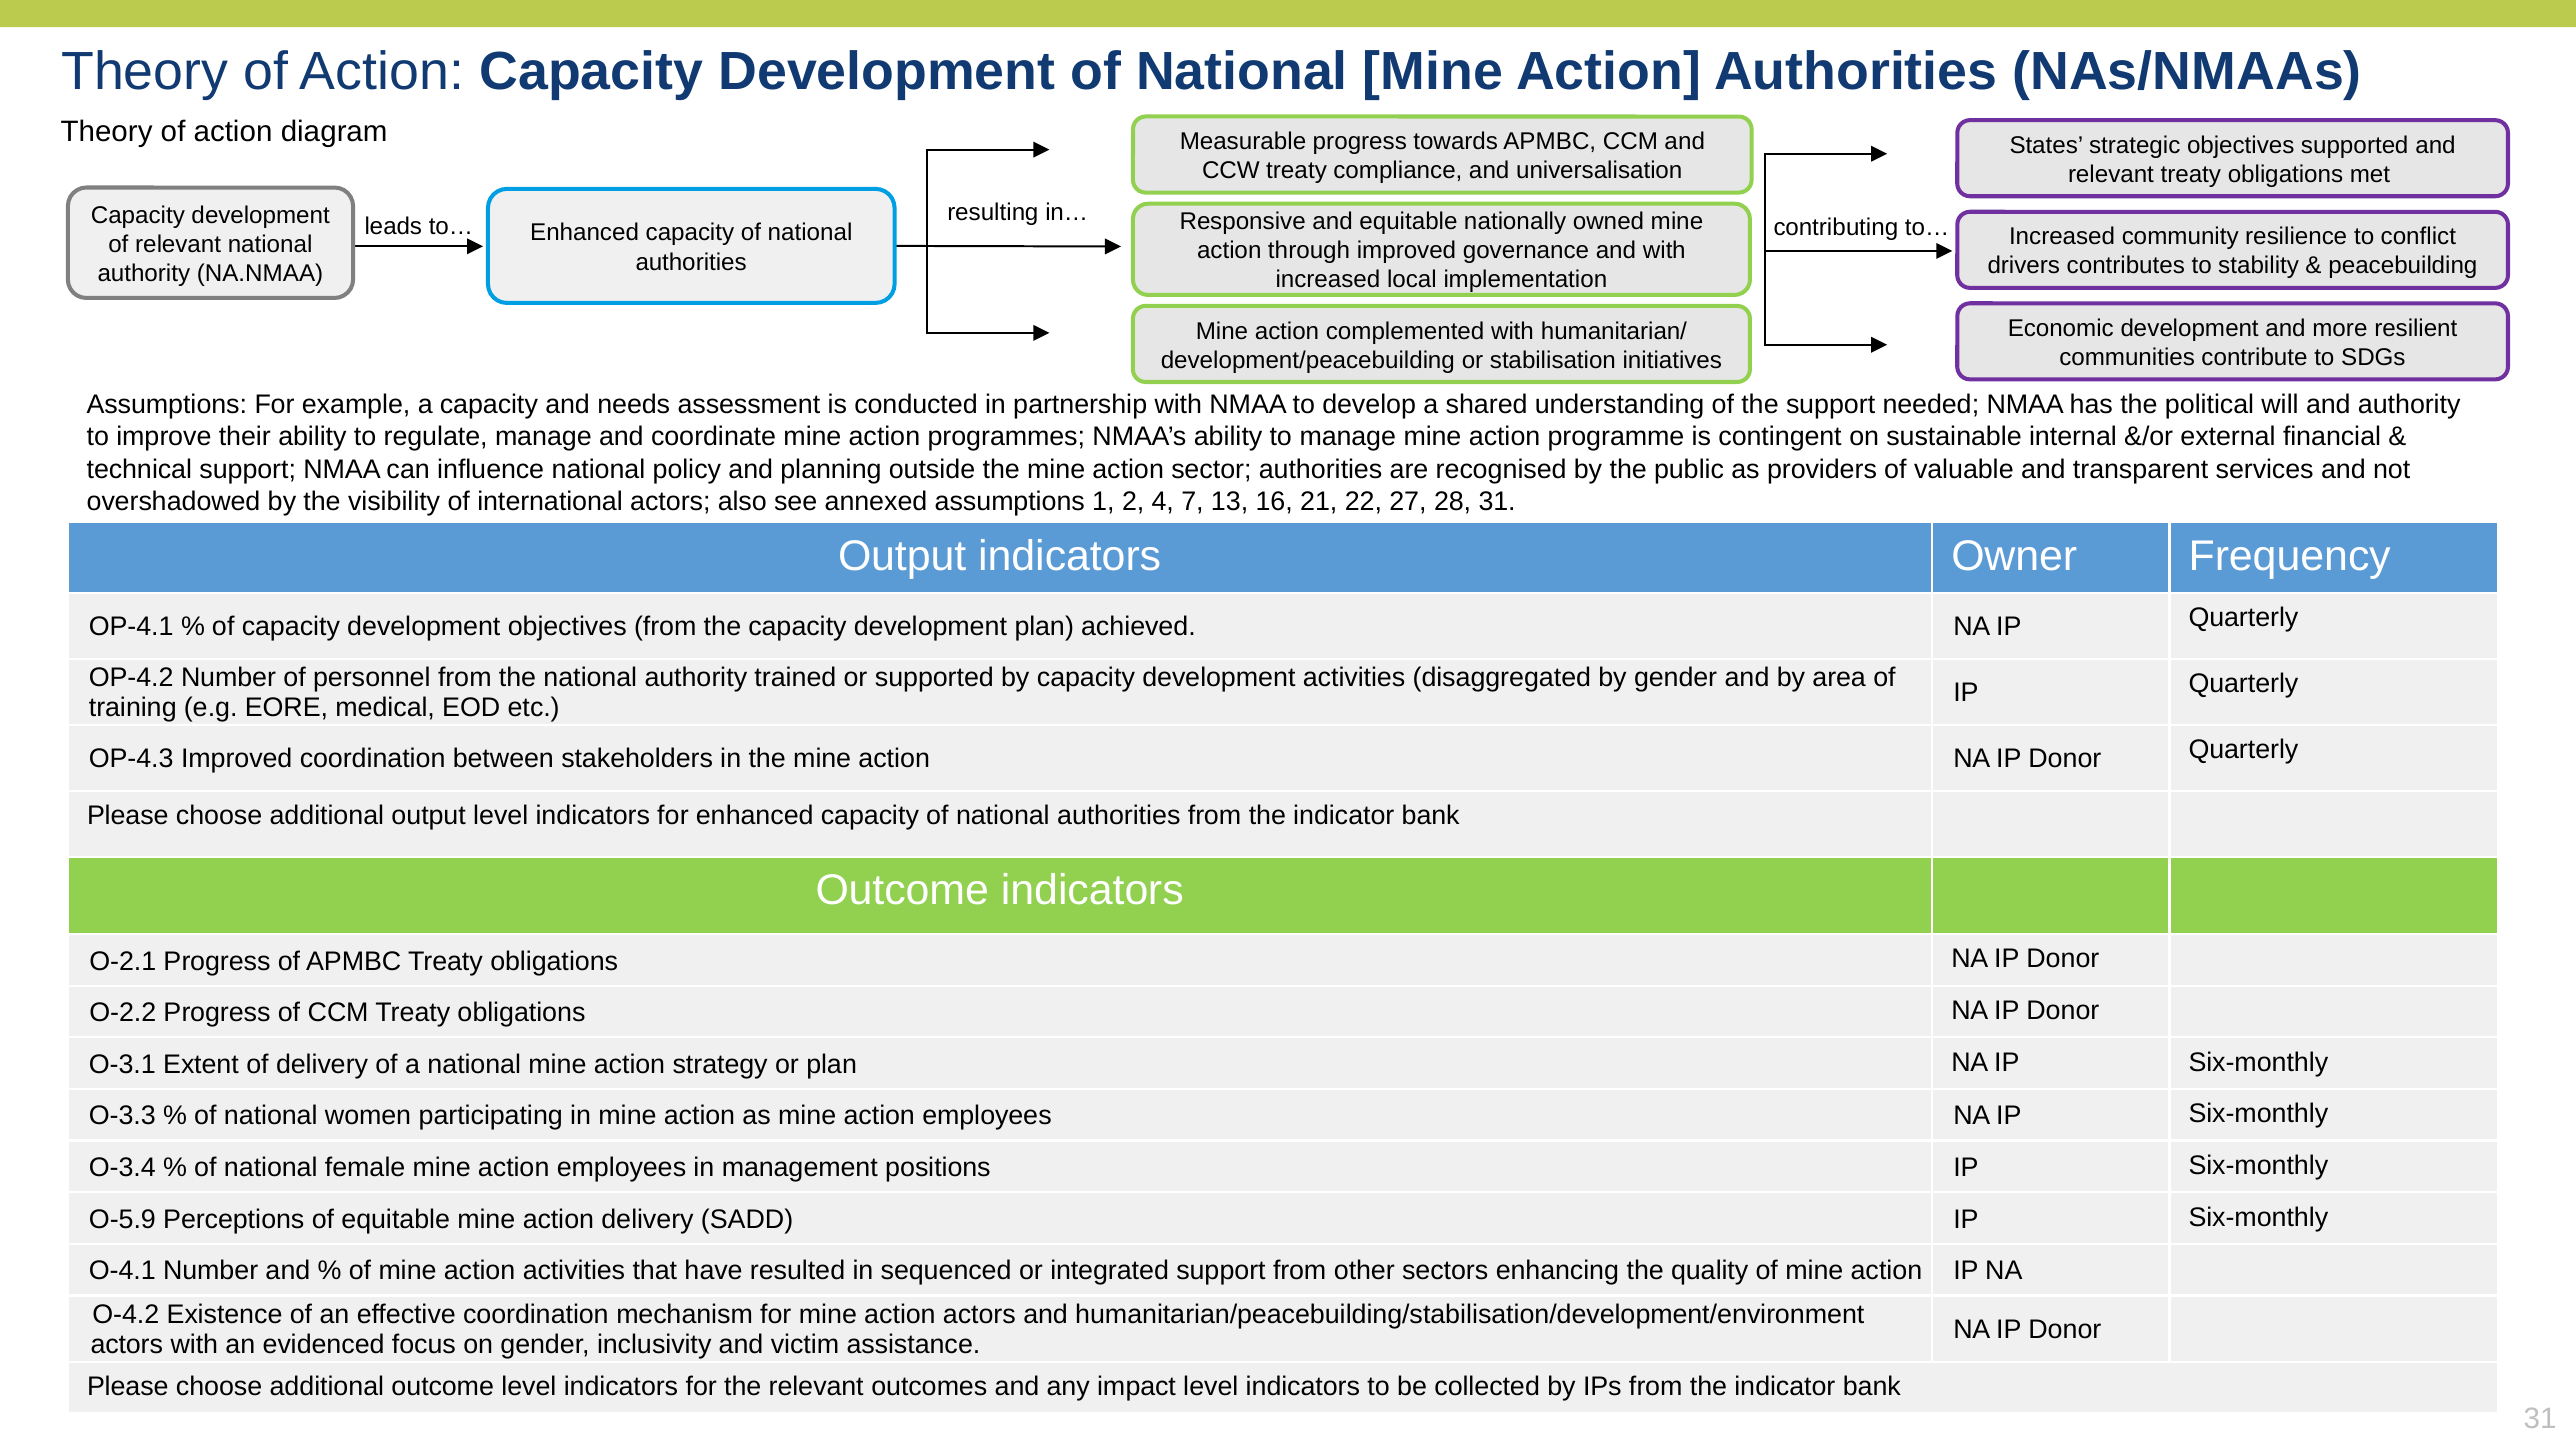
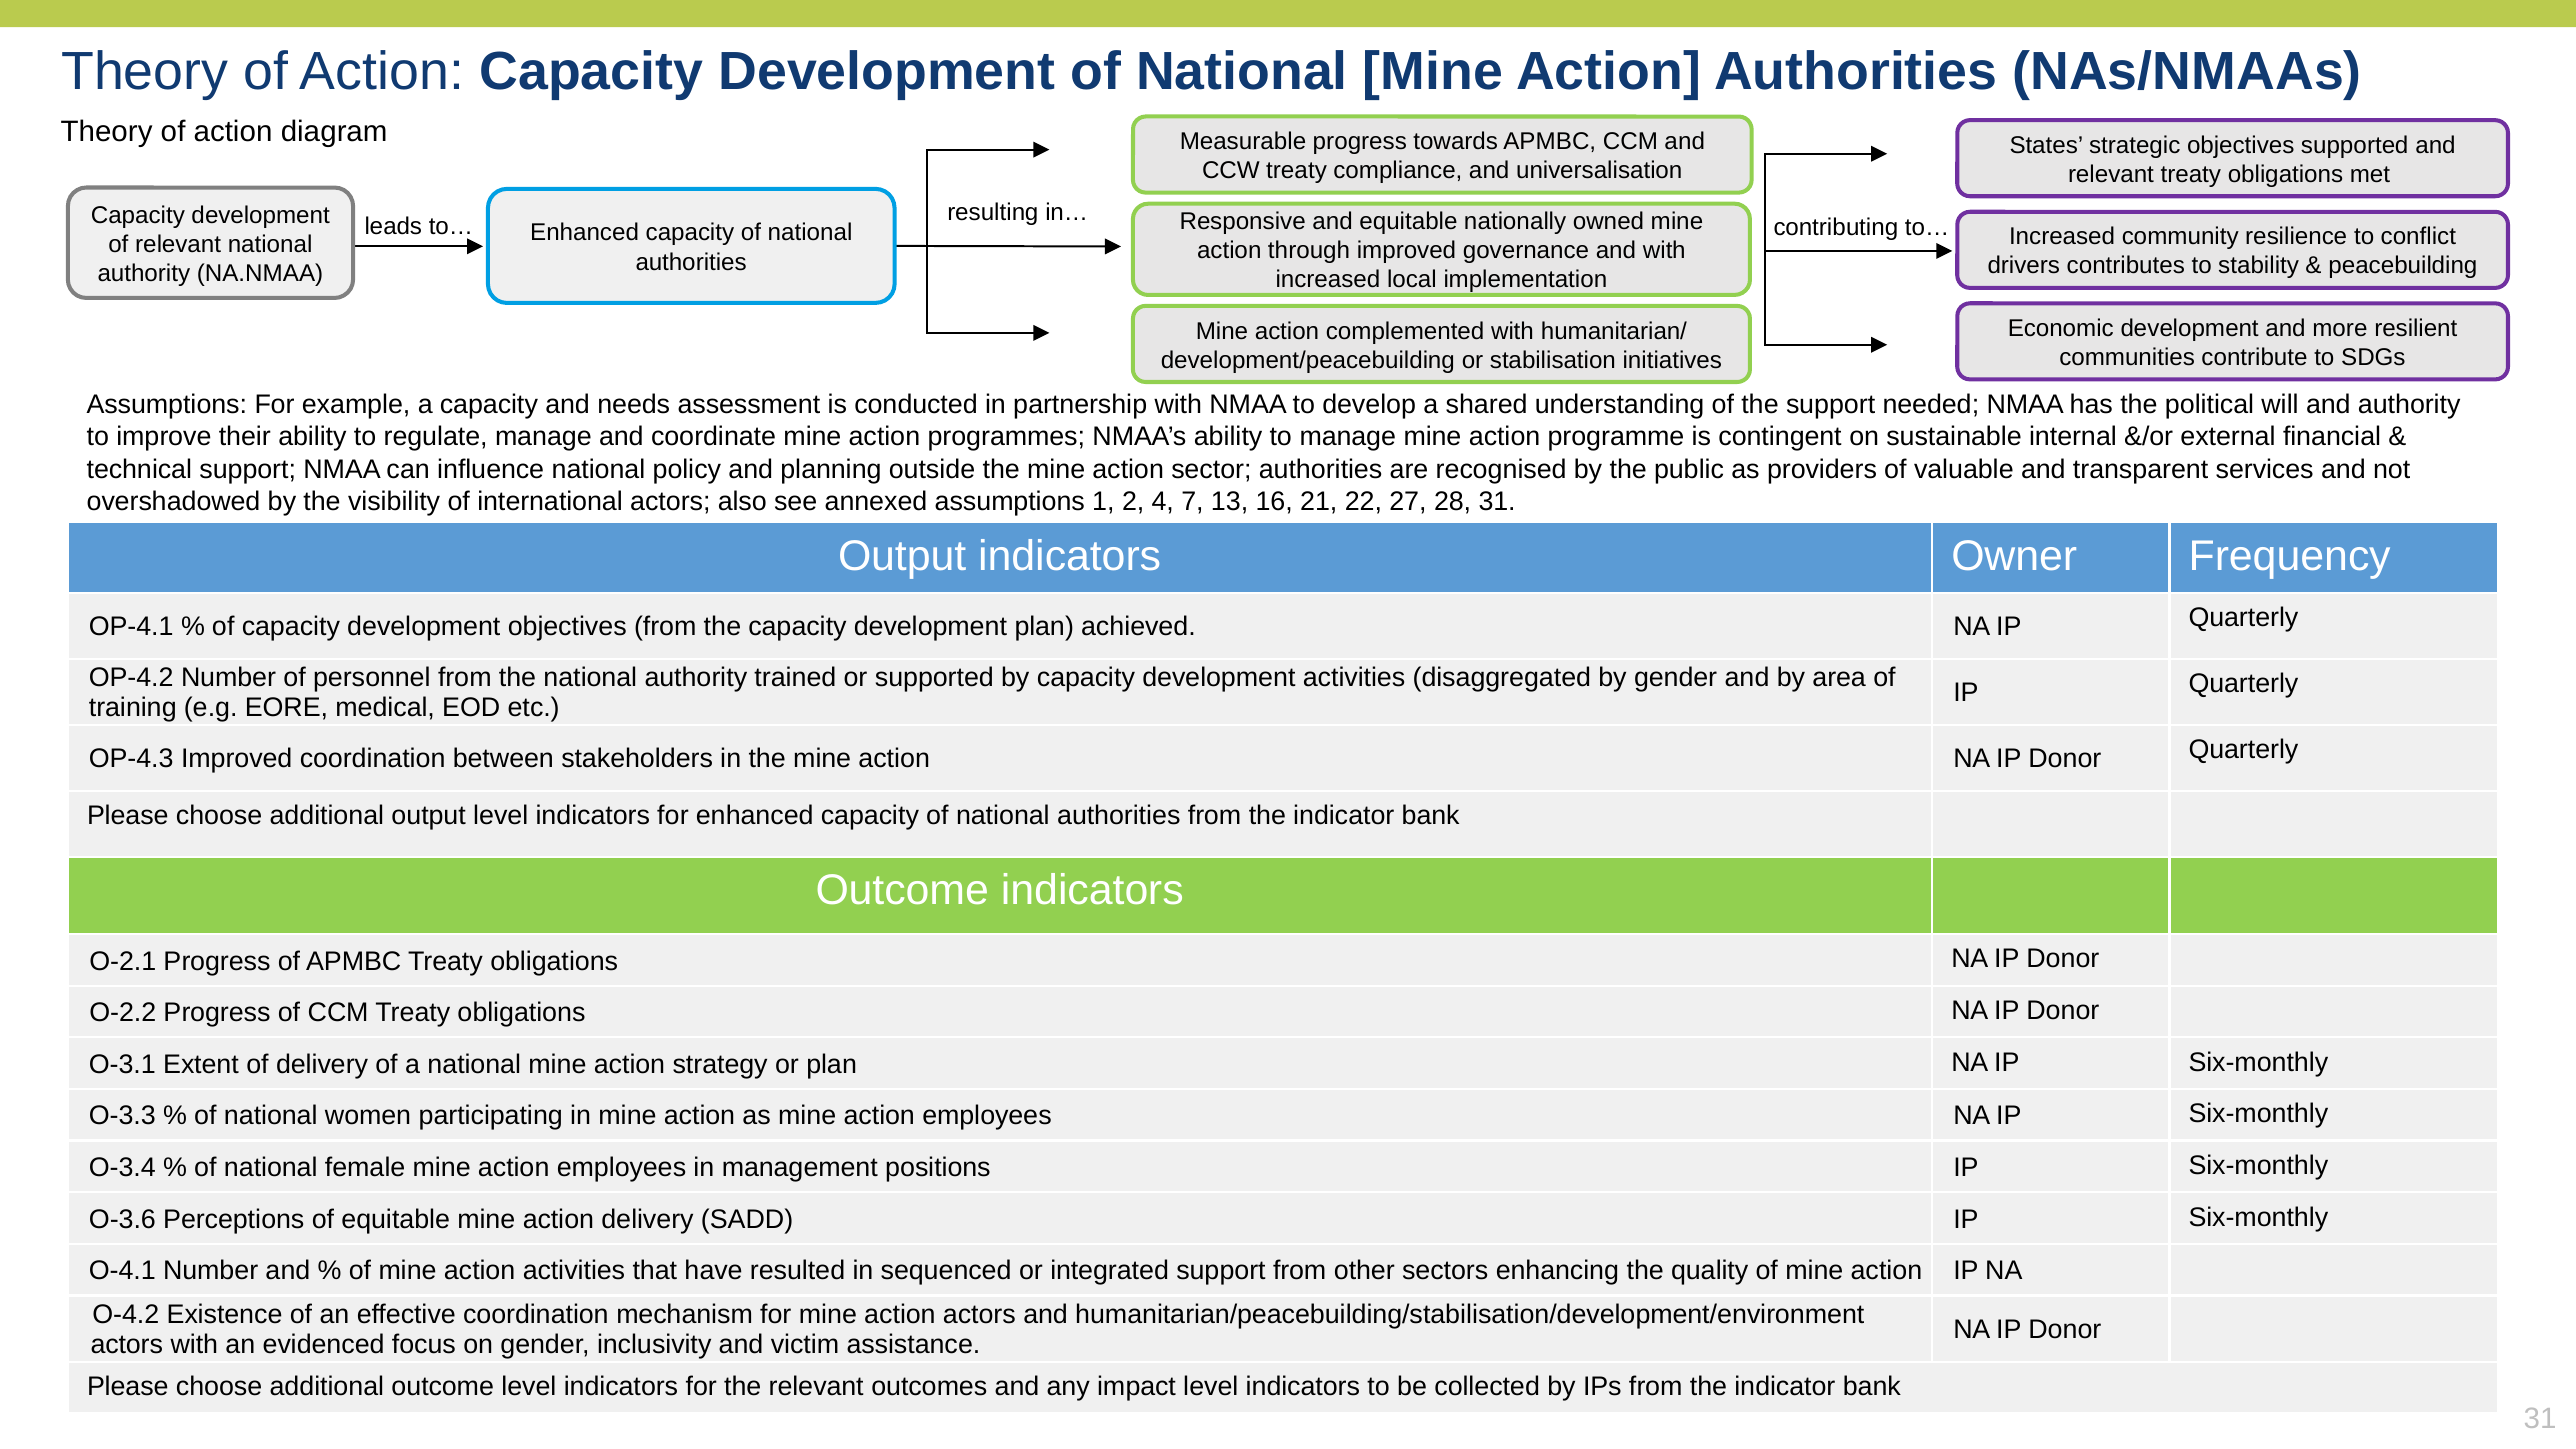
O-5.9: O-5.9 -> O-3.6
